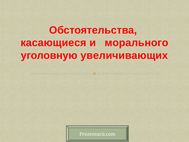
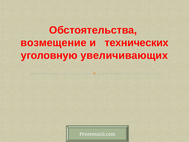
касающиеся: касающиеся -> возмещение
морального: морального -> технических
